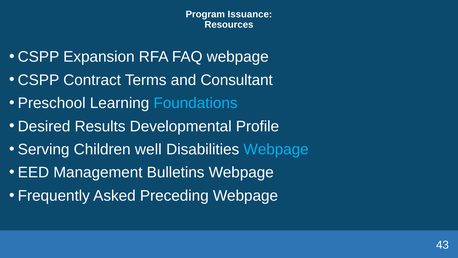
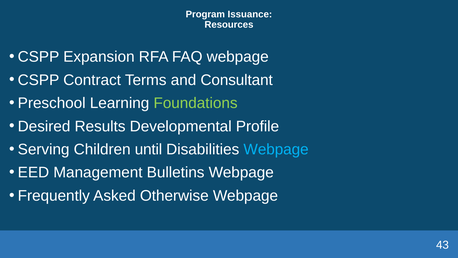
Foundations colour: light blue -> light green
well: well -> until
Preceding: Preceding -> Otherwise
